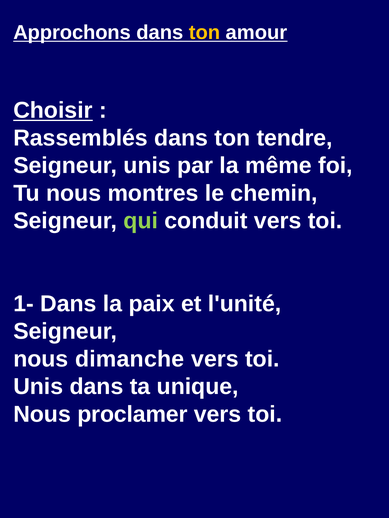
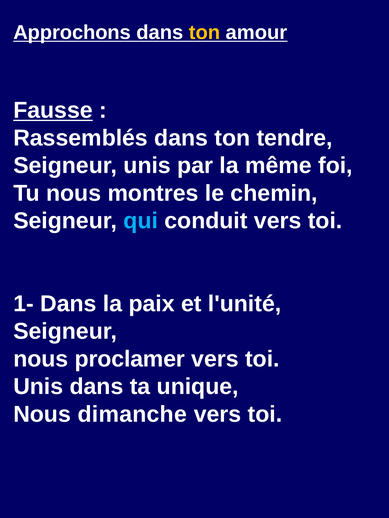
Choisir: Choisir -> Fausse
qui colour: light green -> light blue
dimanche: dimanche -> proclamer
proclamer: proclamer -> dimanche
